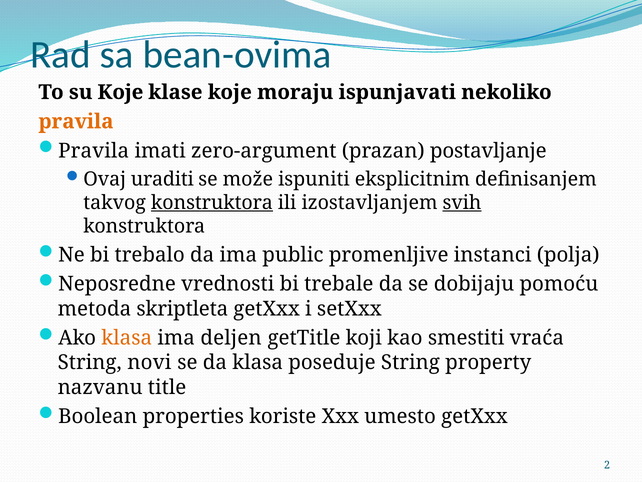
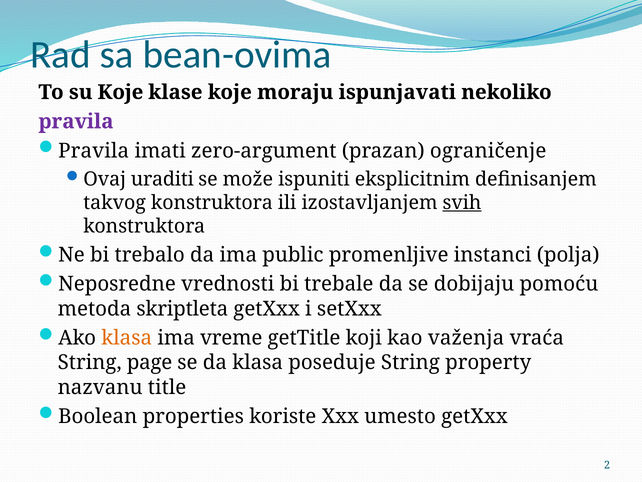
pravila at (76, 121) colour: orange -> purple
postavljanje: postavljanje -> ograničenje
konstruktora at (212, 202) underline: present -> none
deljen: deljen -> vreme
smestiti: smestiti -> važenja
novi: novi -> page
